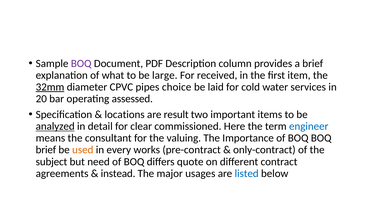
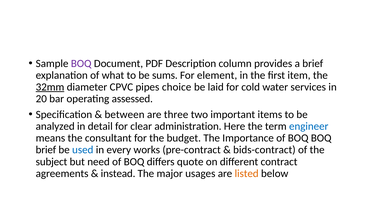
large: large -> sums
received: received -> element
locations: locations -> between
result: result -> three
analyzed underline: present -> none
commissioned: commissioned -> administration
valuing: valuing -> budget
used colour: orange -> blue
only-contract: only-contract -> bids-contract
listed colour: blue -> orange
